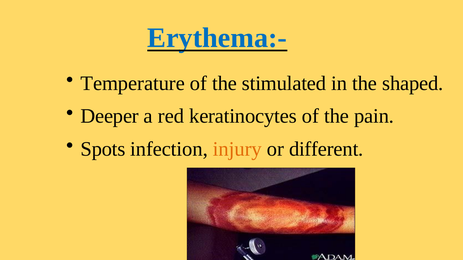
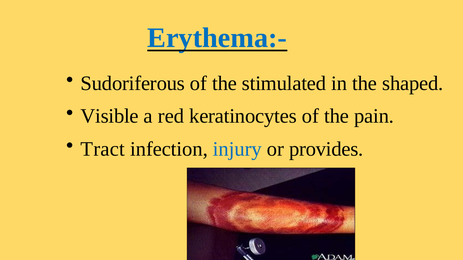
Temperature: Temperature -> Sudoriferous
Deeper: Deeper -> Visible
Spots: Spots -> Tract
injury colour: orange -> blue
different: different -> provides
